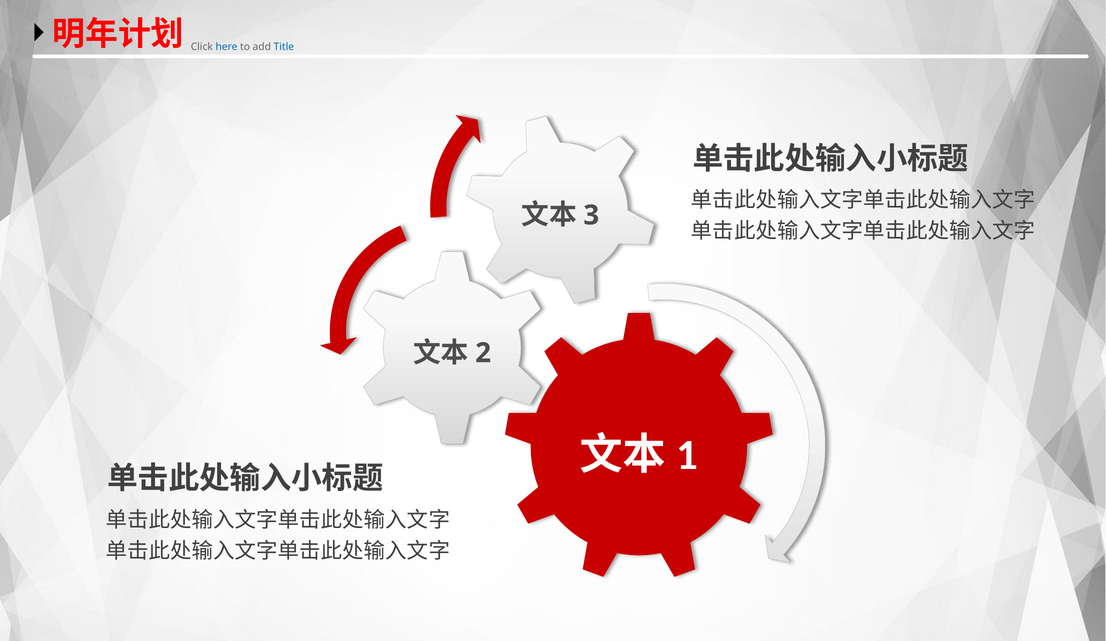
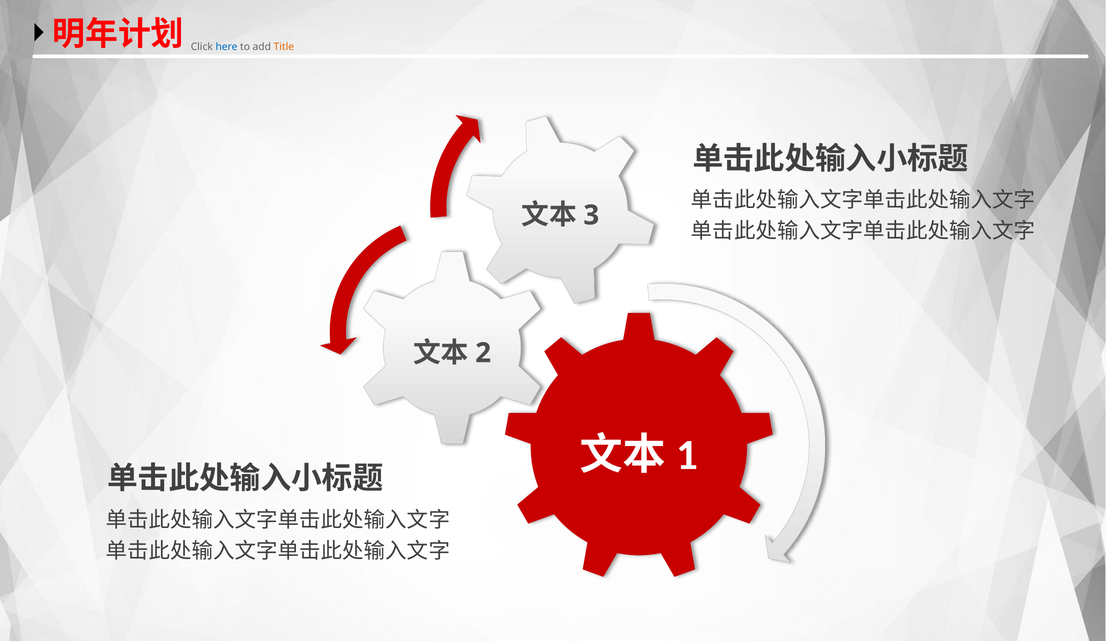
Title colour: blue -> orange
